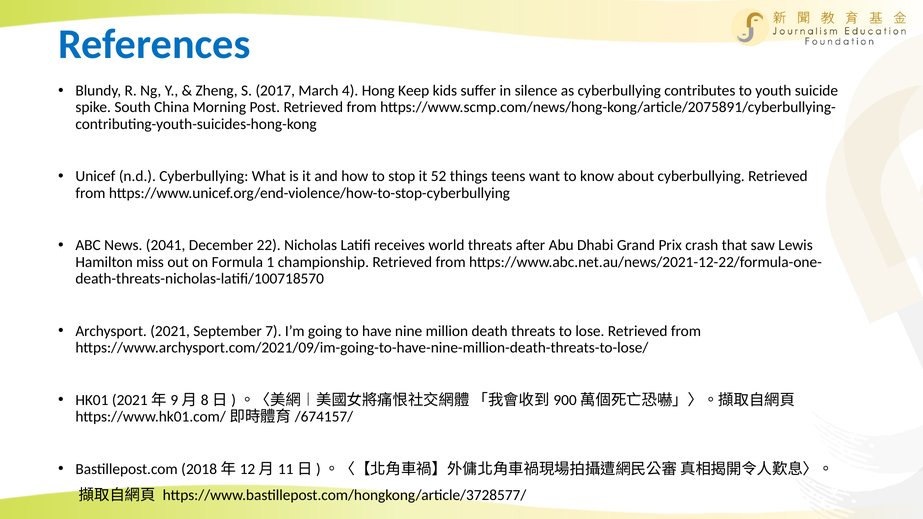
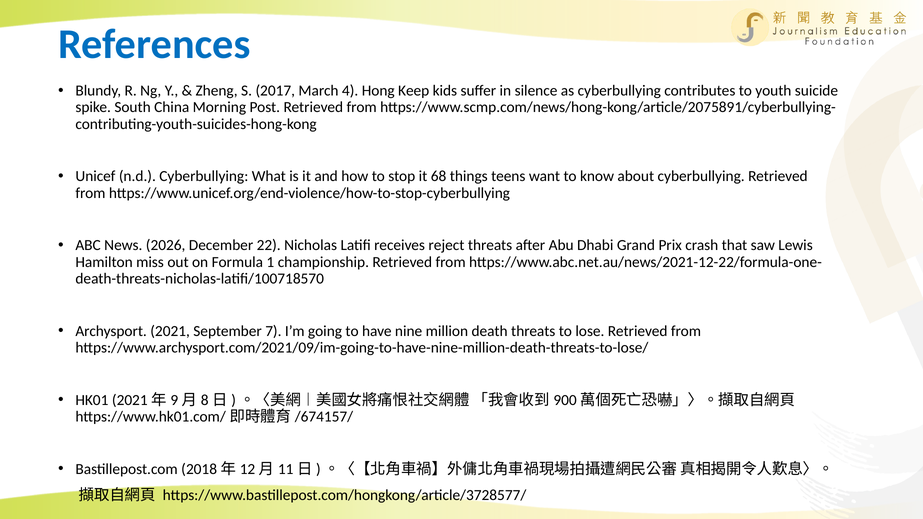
52: 52 -> 68
2041: 2041 -> 2026
world: world -> reject
